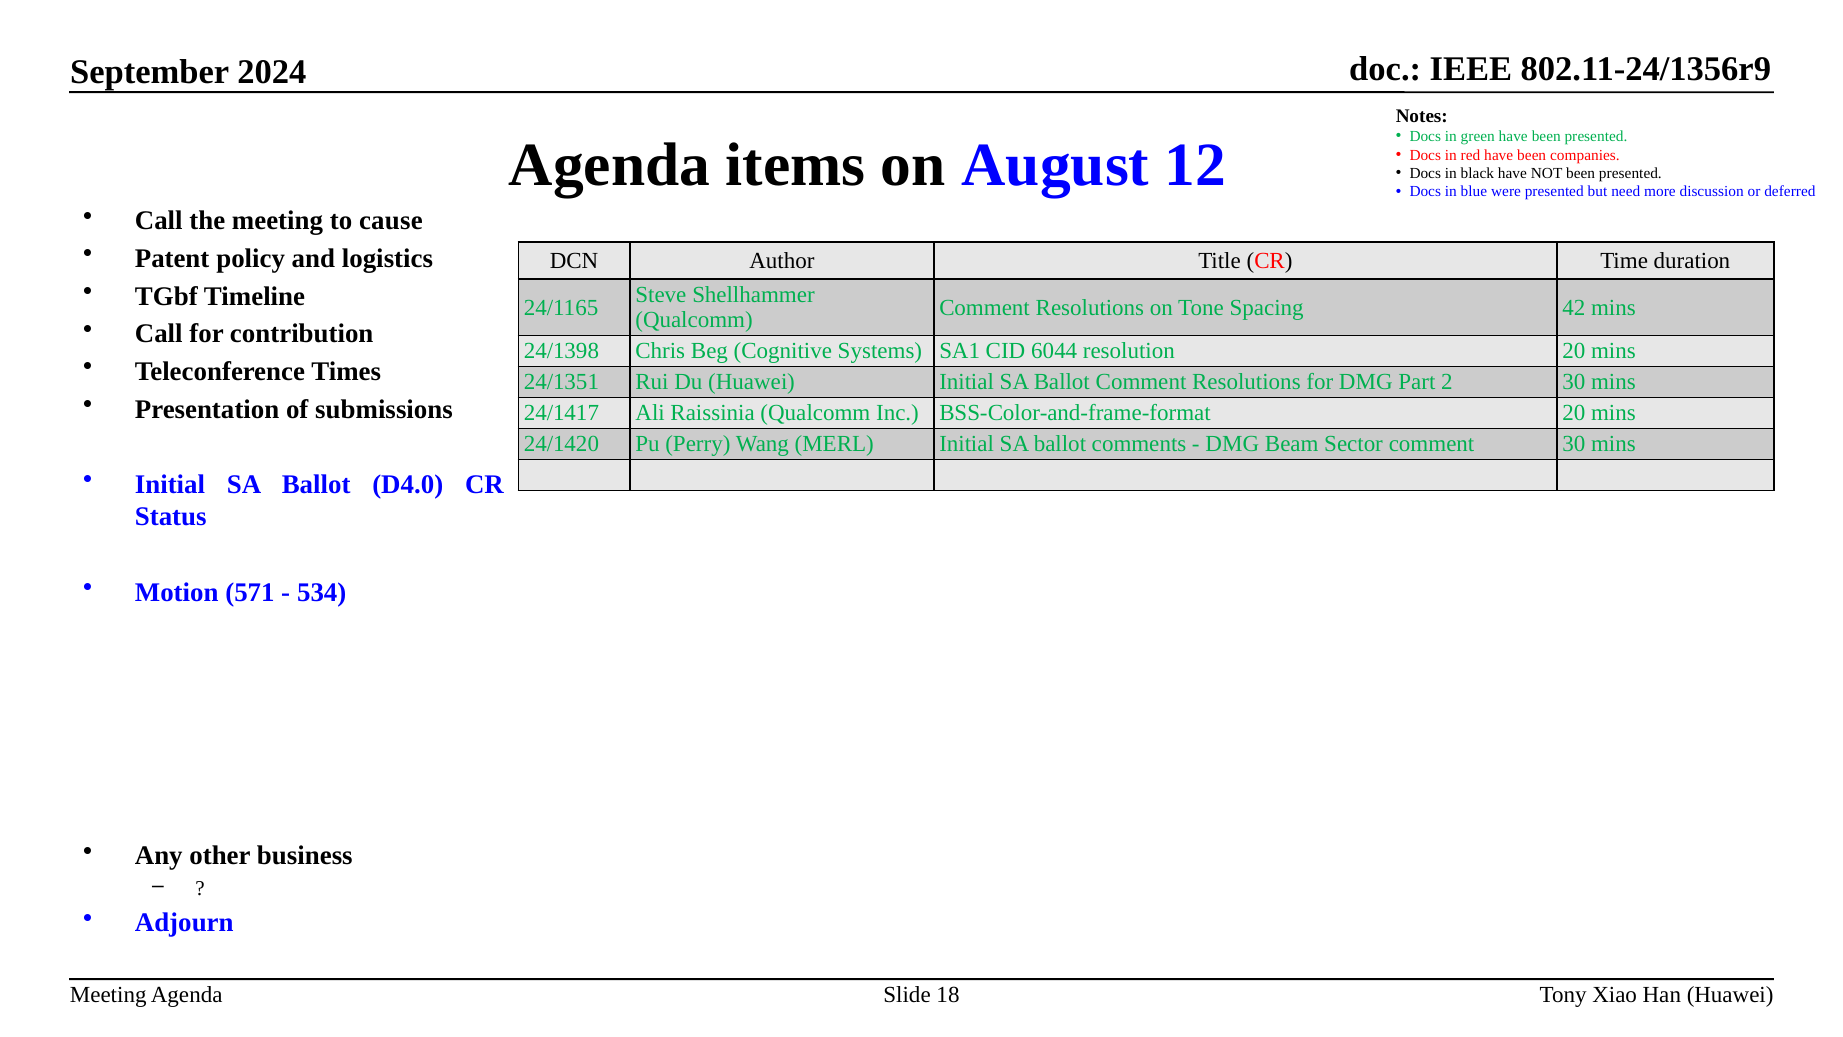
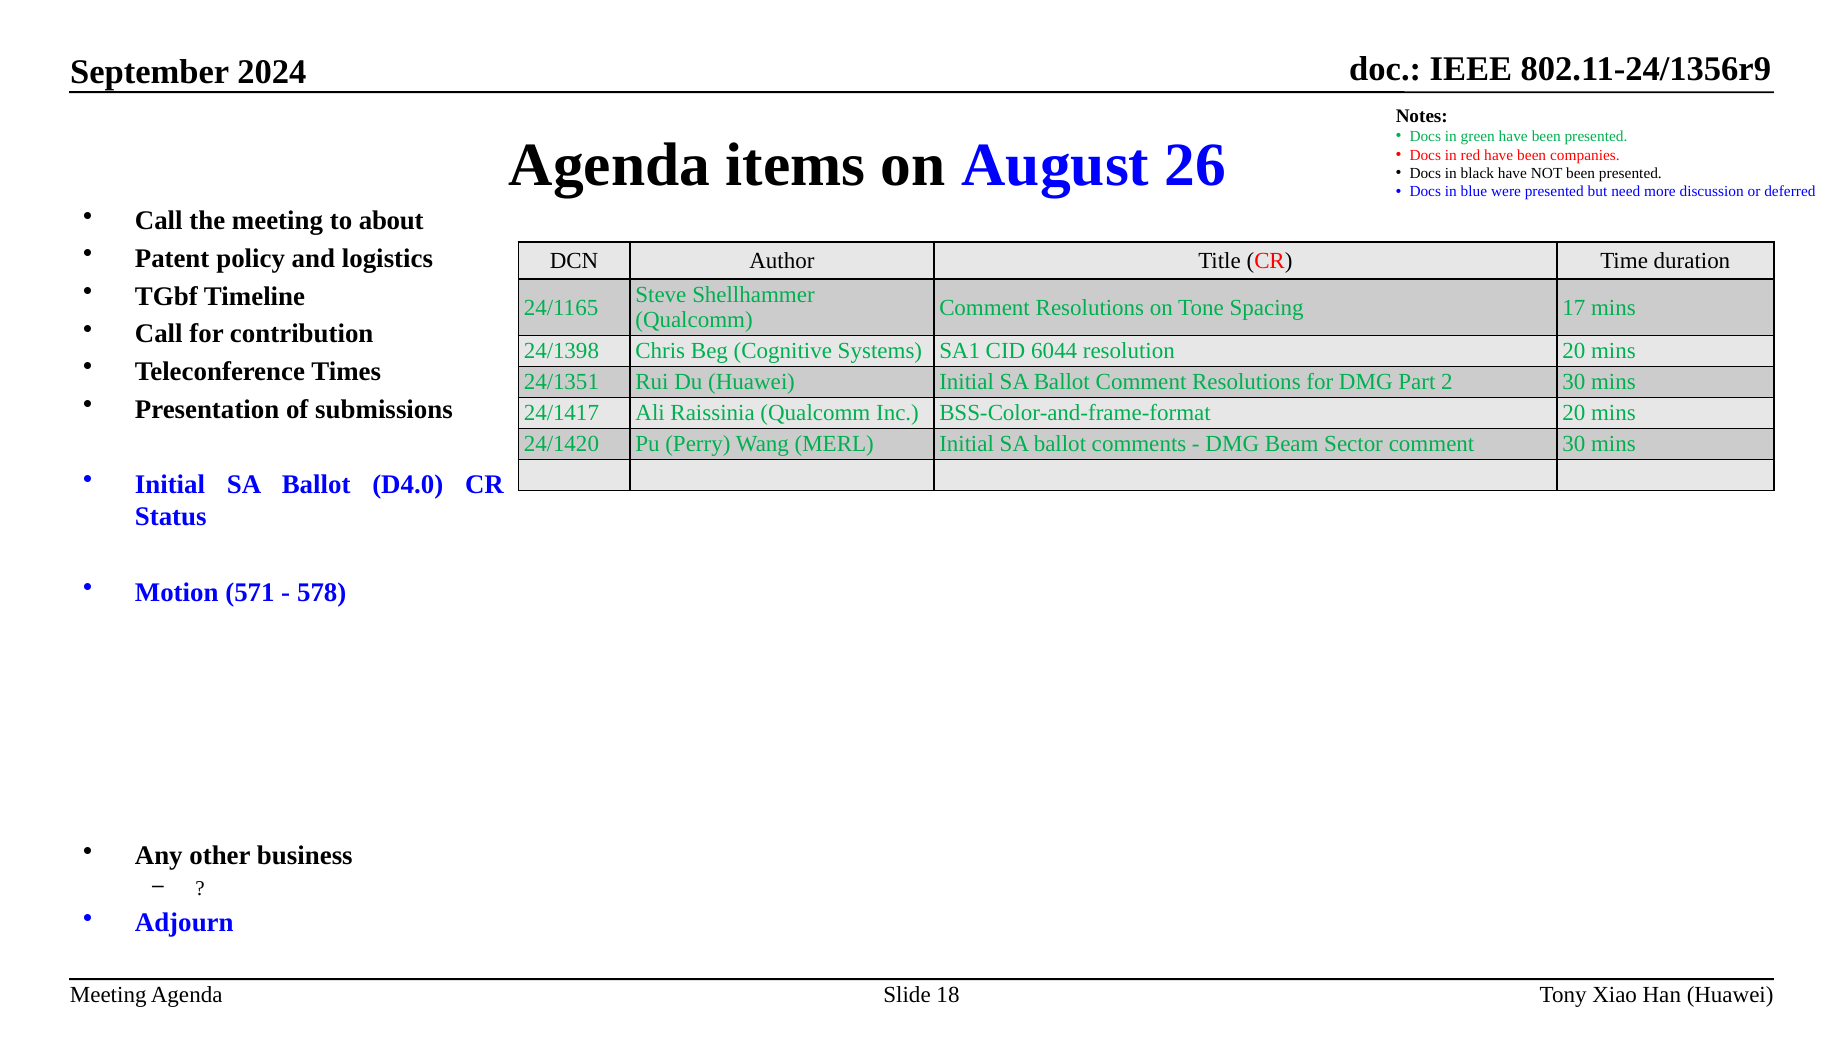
12: 12 -> 26
cause: cause -> about
42: 42 -> 17
534: 534 -> 578
